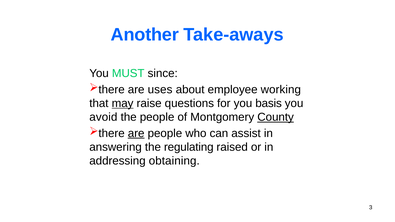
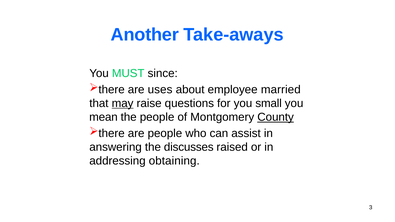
working: working -> married
basis: basis -> small
avoid: avoid -> mean
are at (136, 133) underline: present -> none
regulating: regulating -> discusses
